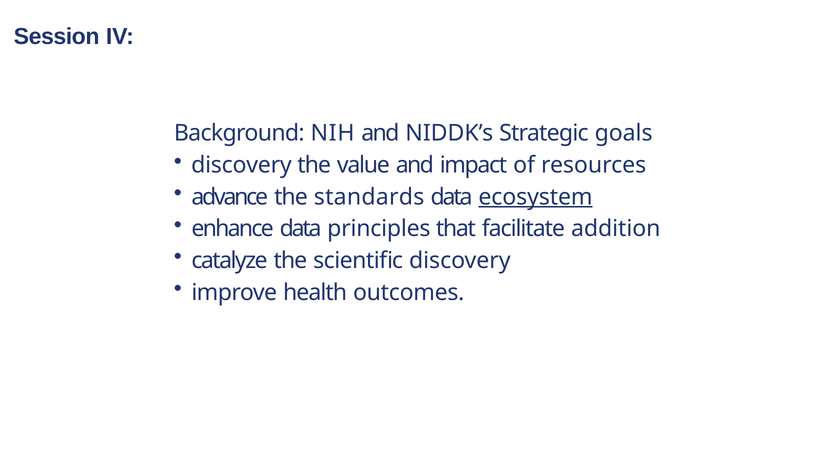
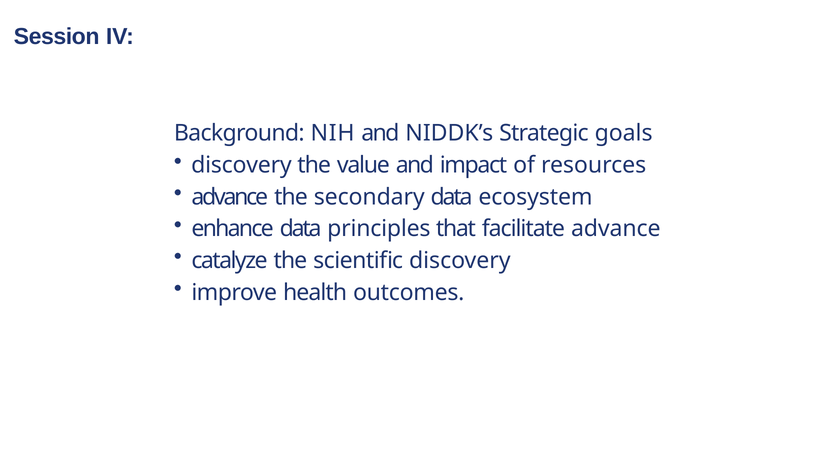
standards: standards -> secondary
ecosystem underline: present -> none
facilitate addition: addition -> advance
